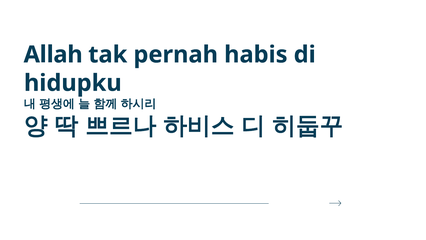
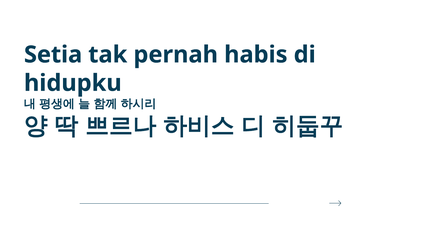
Allah: Allah -> Setia
